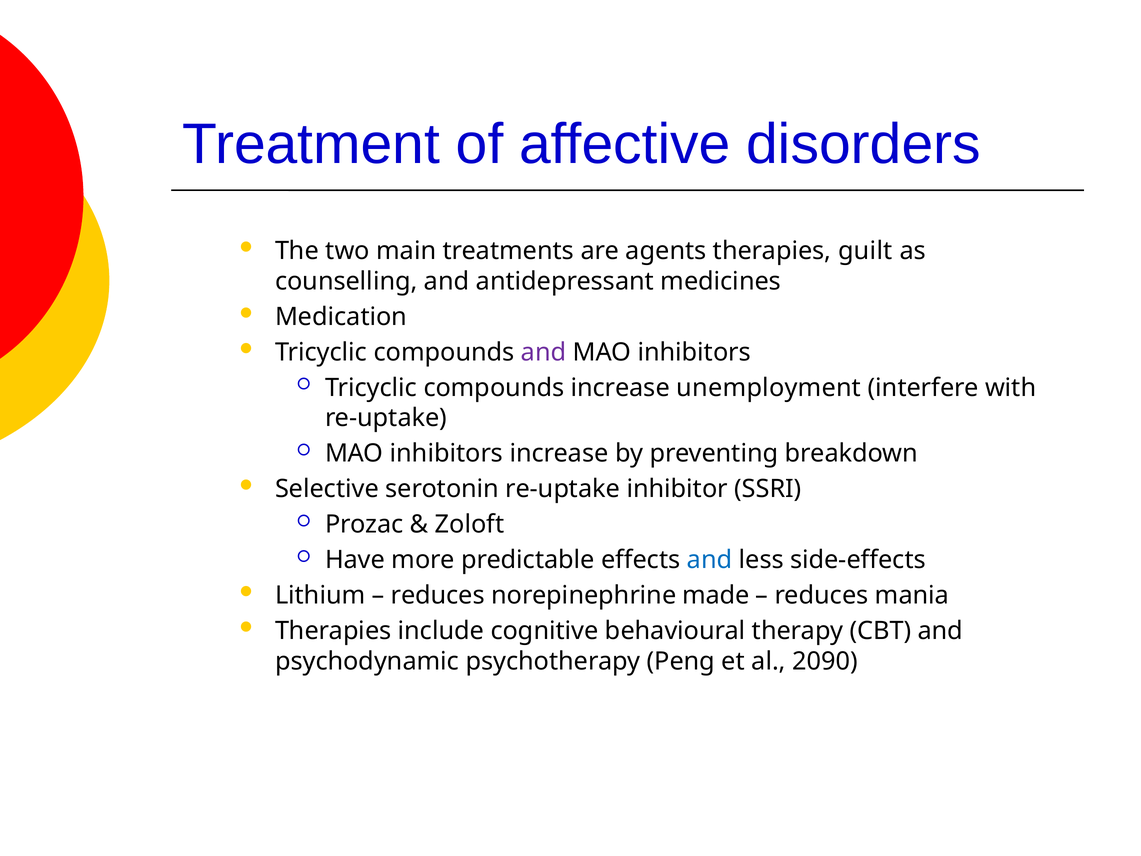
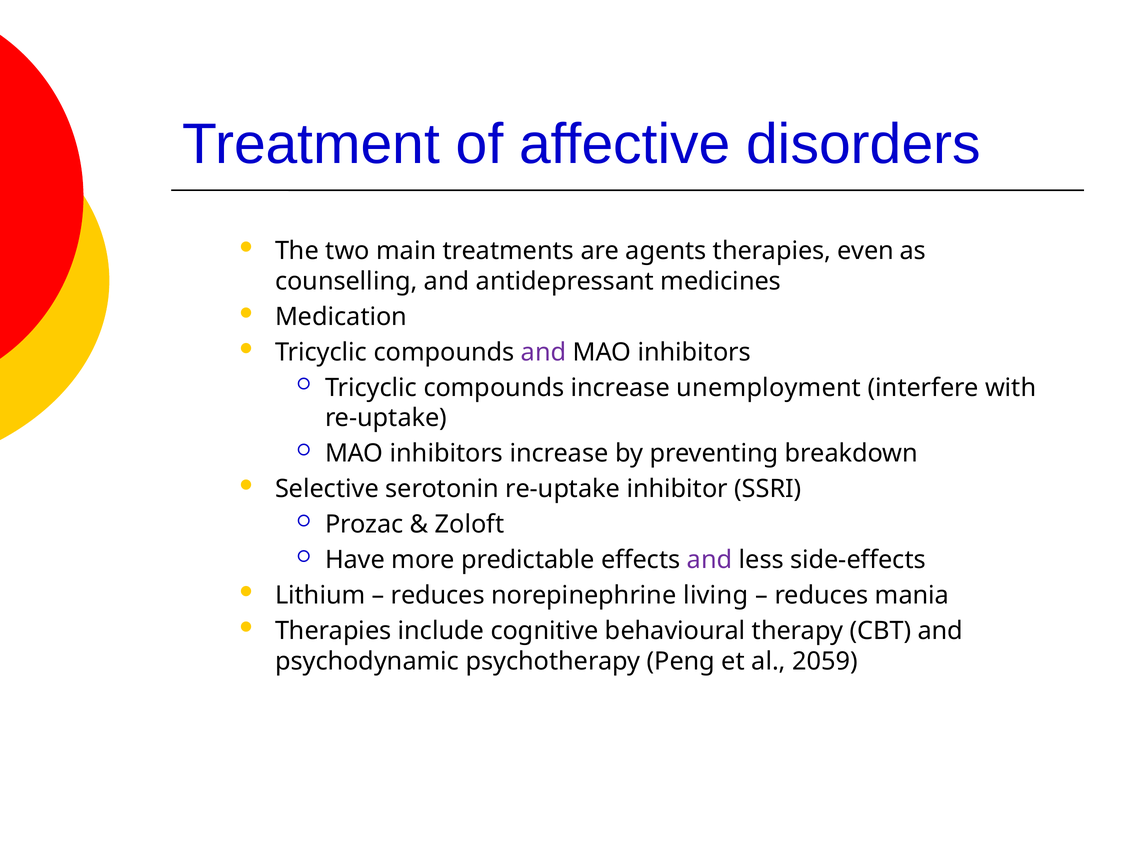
guilt: guilt -> even
and at (710, 560) colour: blue -> purple
made: made -> living
2090: 2090 -> 2059
